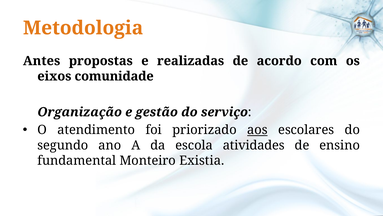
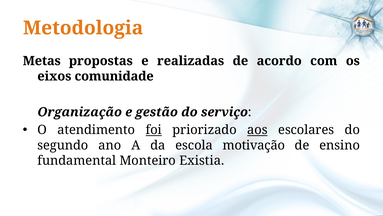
Antes: Antes -> Metas
foi underline: none -> present
atividades: atividades -> motivação
